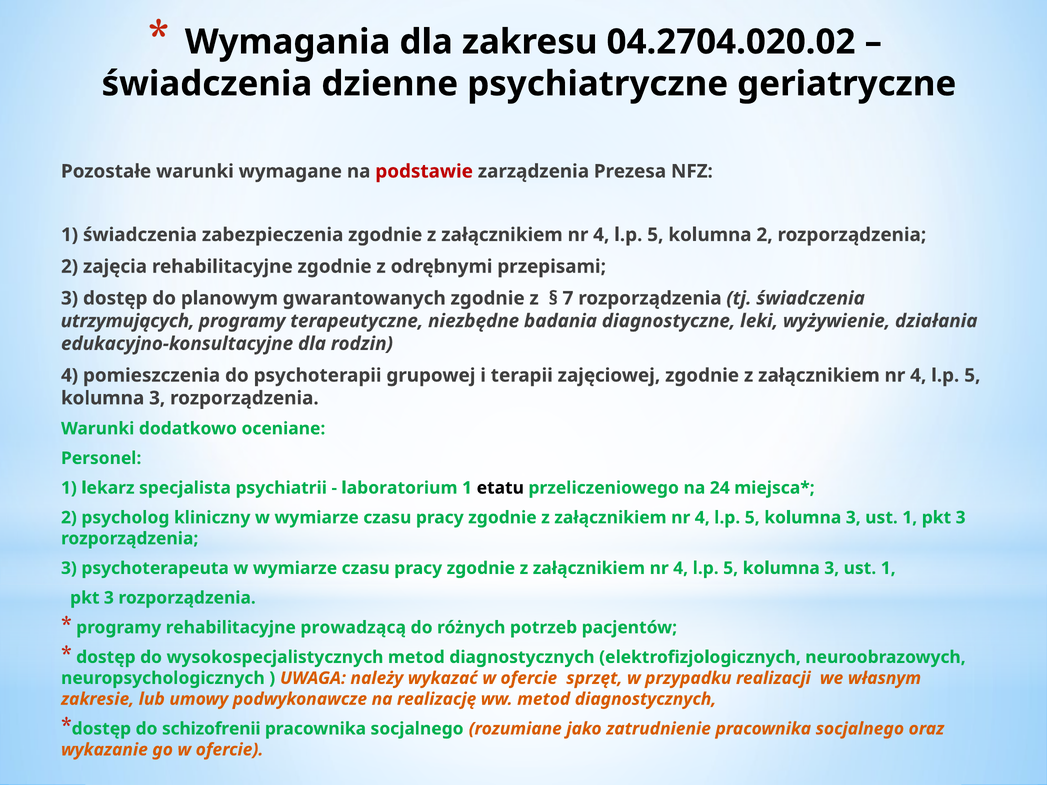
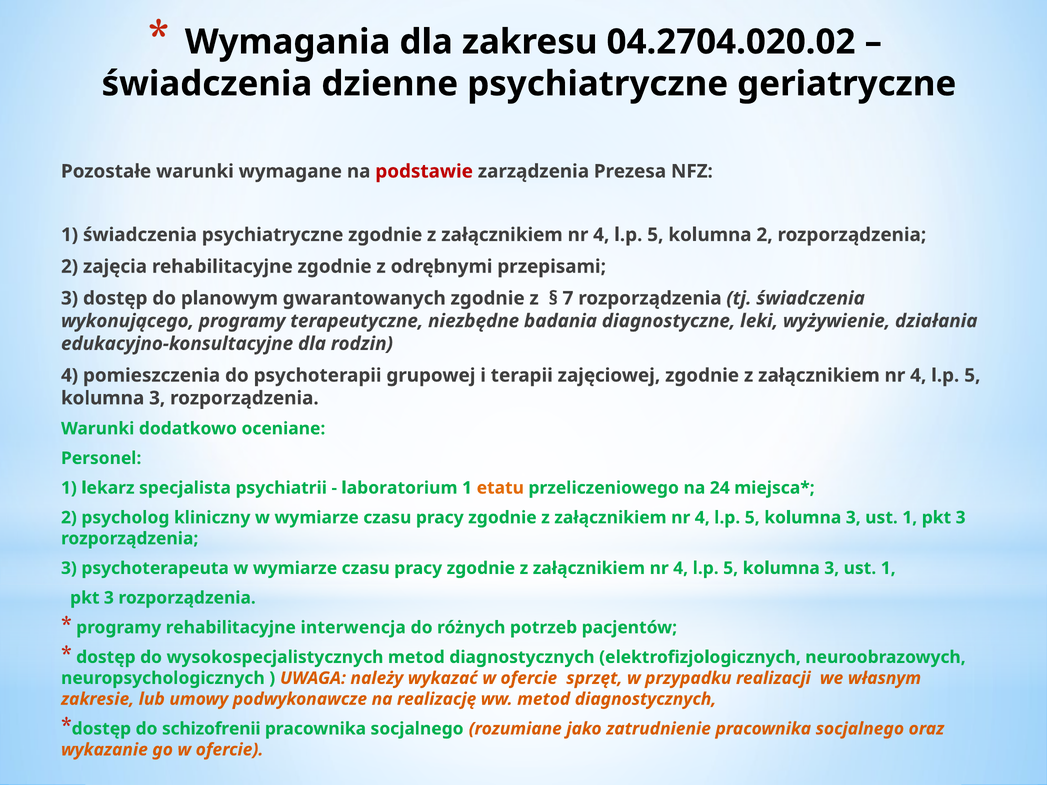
świadczenia zabezpieczenia: zabezpieczenia -> psychiatryczne
utrzymujących: utrzymujących -> wykonującego
etatu colour: black -> orange
prowadzącą: prowadzącą -> interwencja
